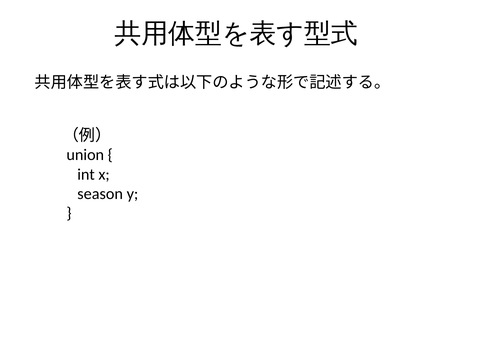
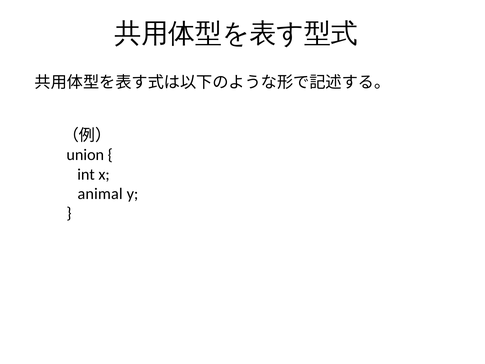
season: season -> animal
